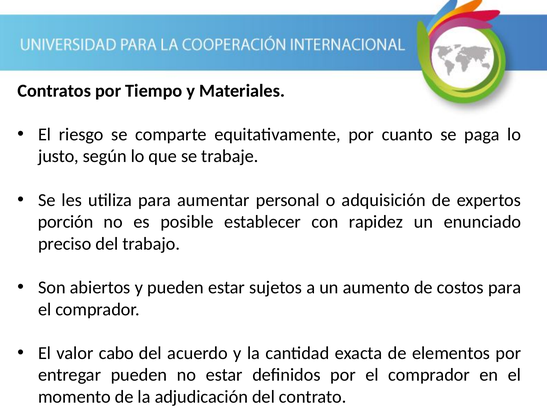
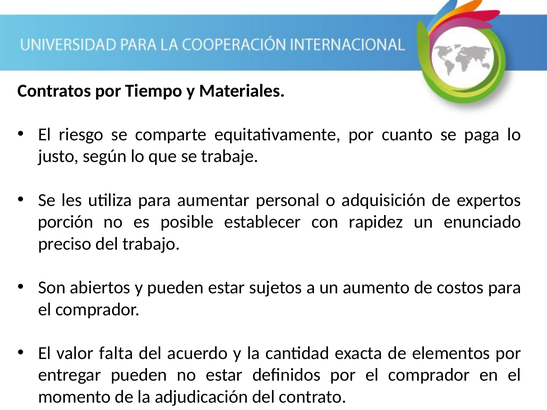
cabo: cabo -> falta
